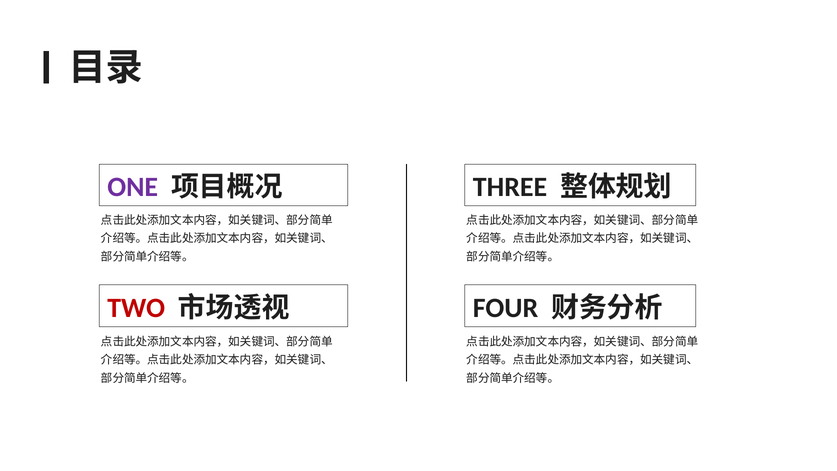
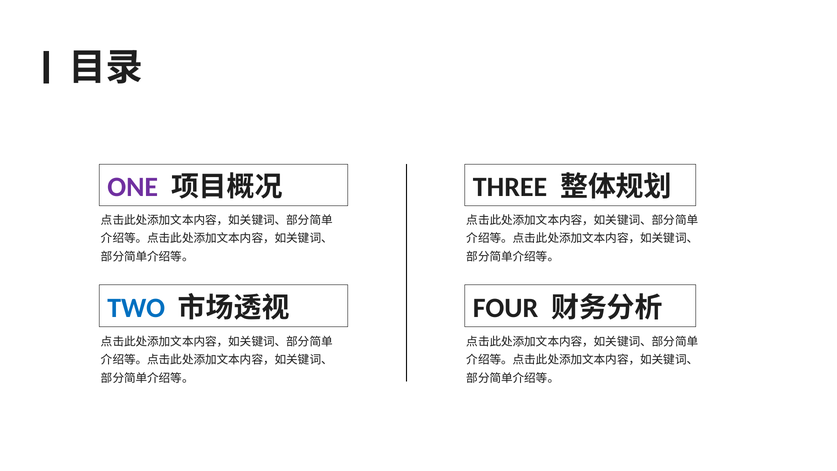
TWO colour: red -> blue
